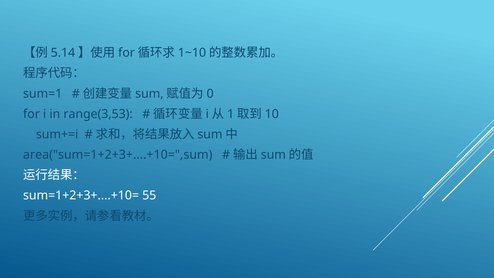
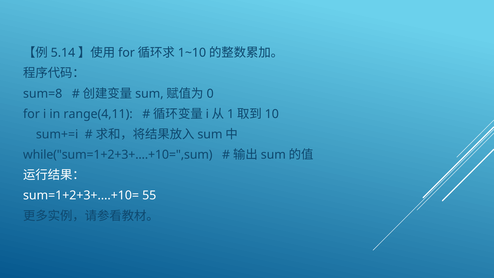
sum=1: sum=1 -> sum=8
range(3,53: range(3,53 -> range(4,11
area("sum=1+2+3+....+10=",sum: area("sum=1+2+3+....+10=",sum -> while("sum=1+2+3+....+10=",sum
